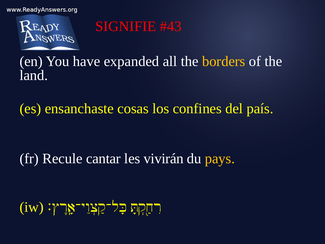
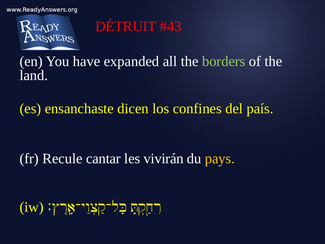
SIGNIFIE: SIGNIFIE -> DÉTRUIT
borders colour: yellow -> light green
cosas: cosas -> dicen
